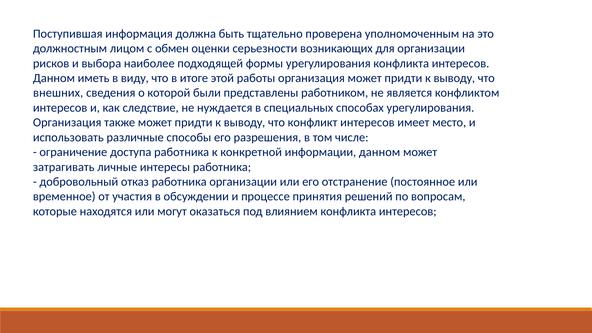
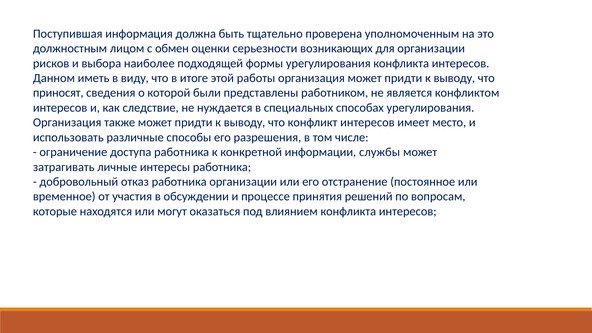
внешних: внешних -> приносят
информации данном: данном -> службы
